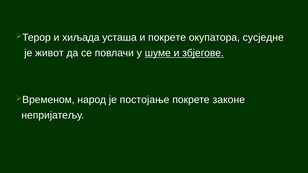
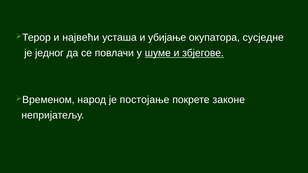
хиљада: хиљада -> највећи
и покрете: покрете -> убијање
живот: живот -> једног
